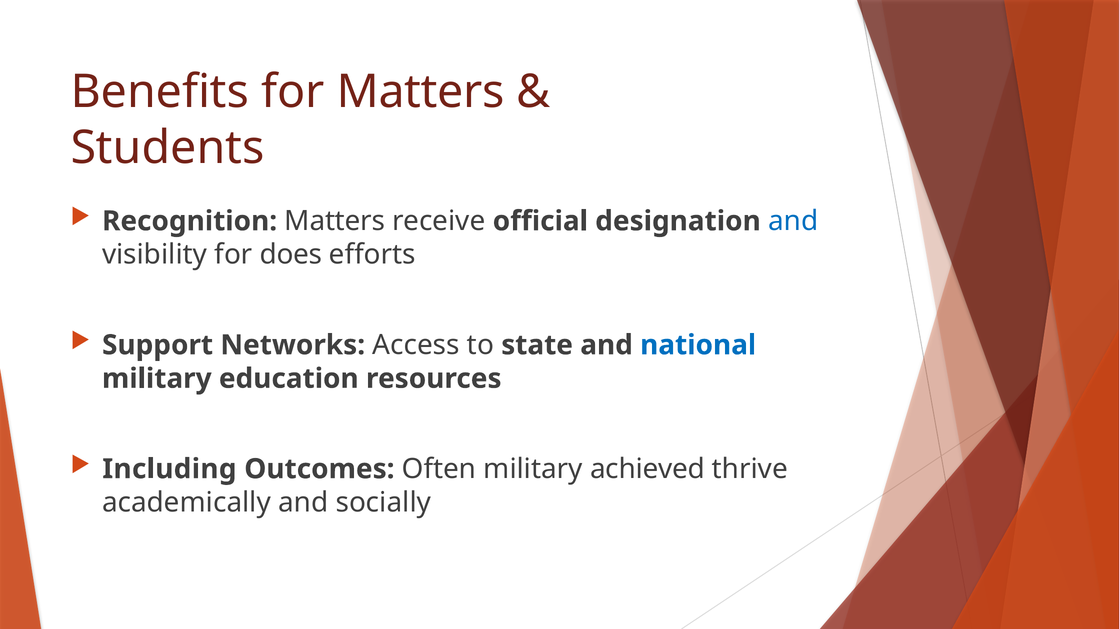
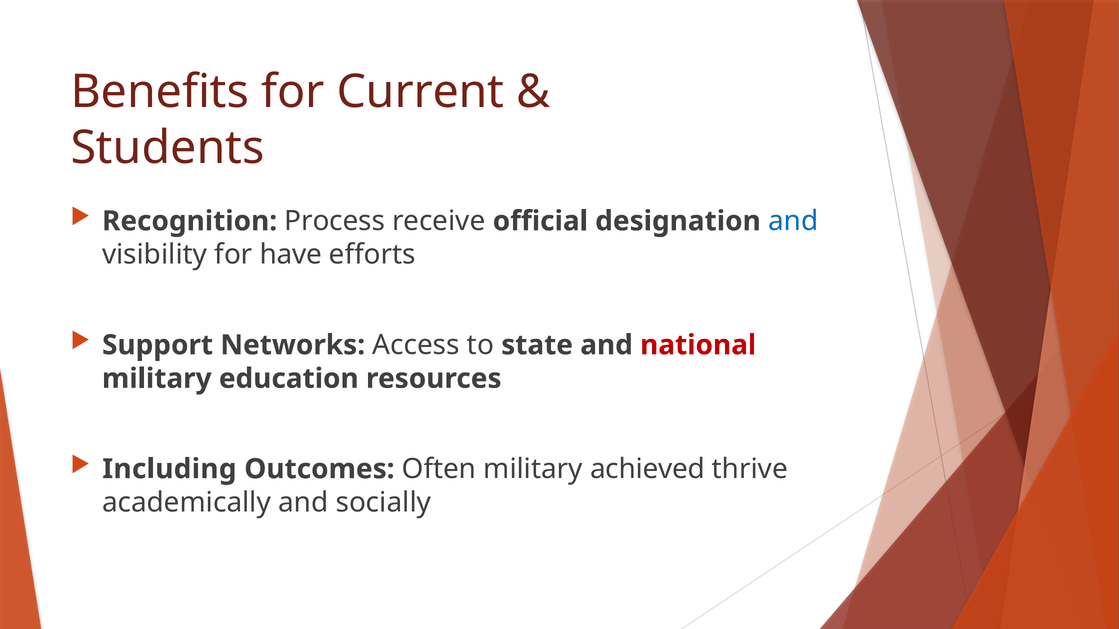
for Matters: Matters -> Current
Recognition Matters: Matters -> Process
does: does -> have
national colour: blue -> red
